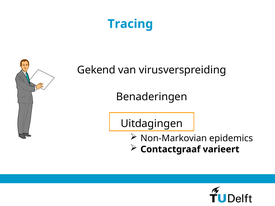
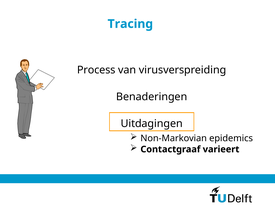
Gekend: Gekend -> Process
